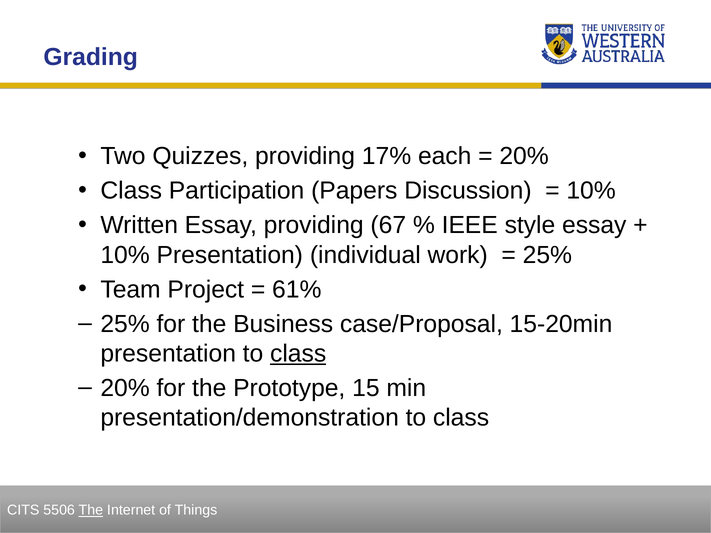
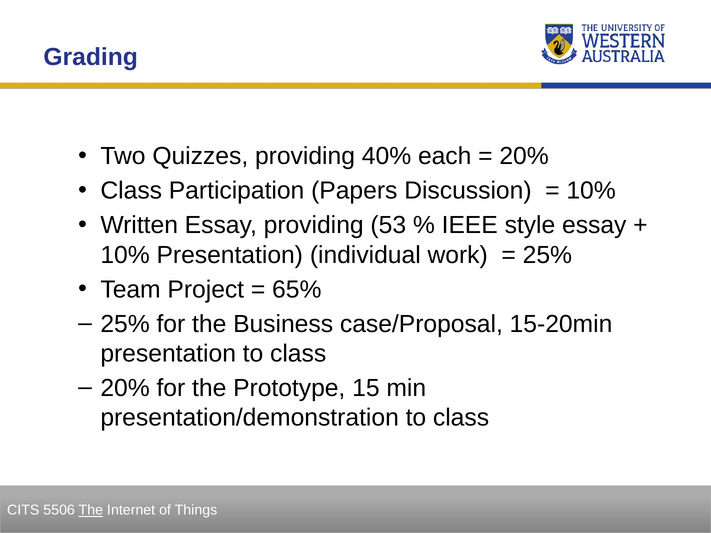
17%: 17% -> 40%
67: 67 -> 53
61%: 61% -> 65%
class at (298, 354) underline: present -> none
